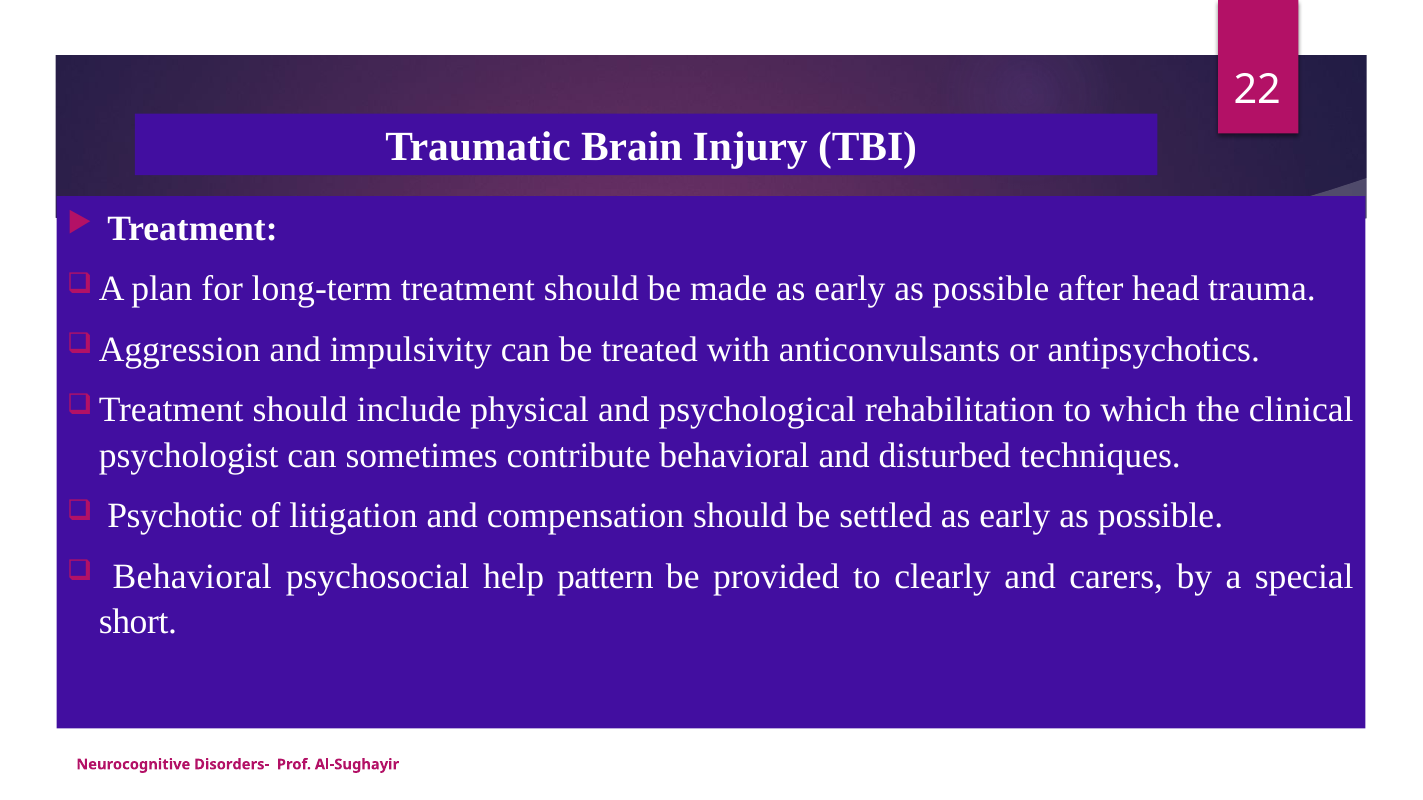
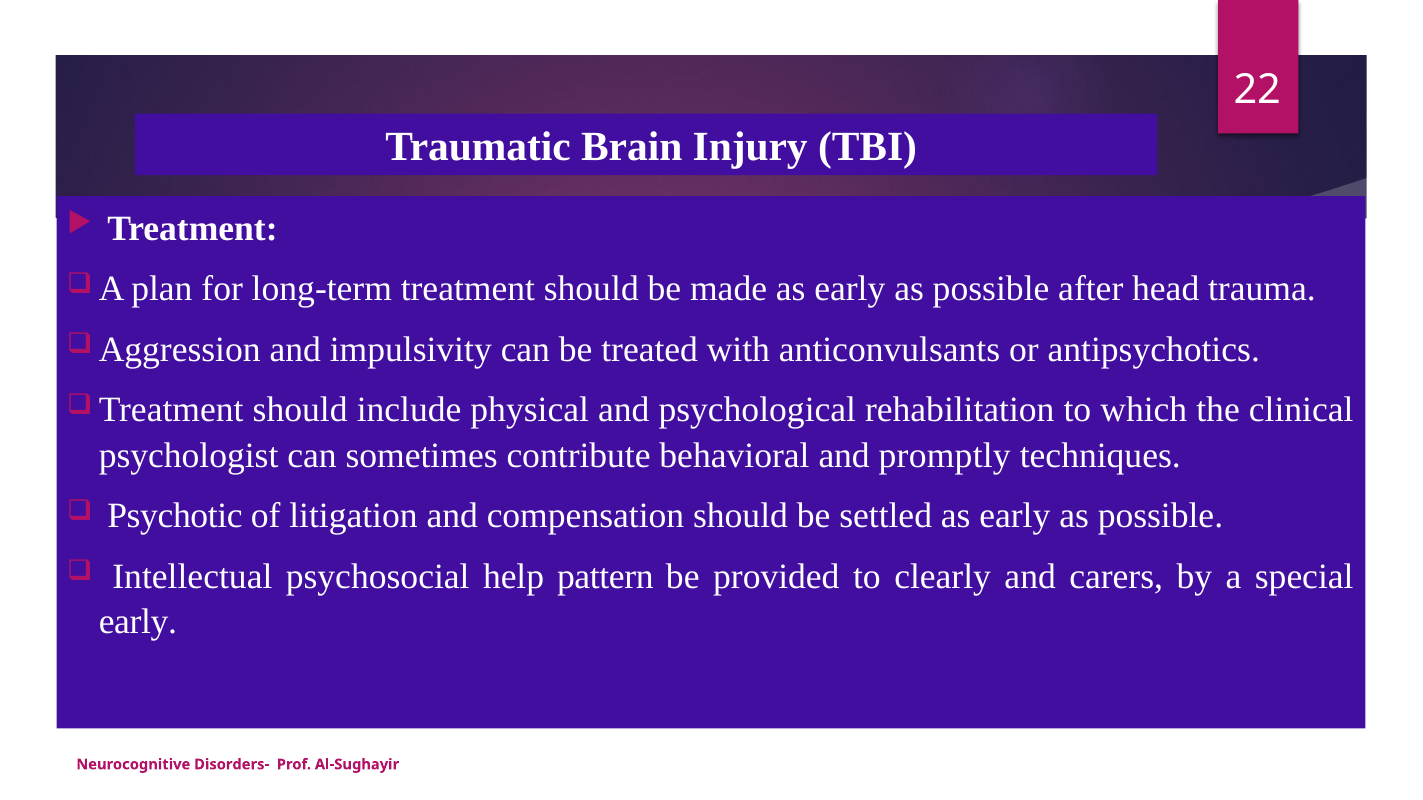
disturbed: disturbed -> promptly
Behavioral at (192, 577): Behavioral -> Intellectual
short at (138, 622): short -> early
